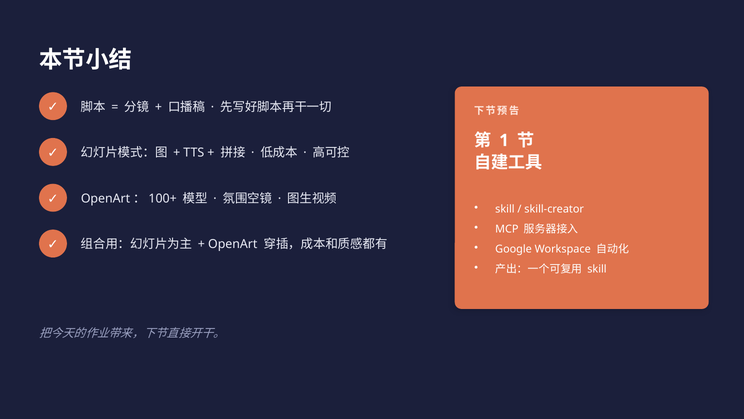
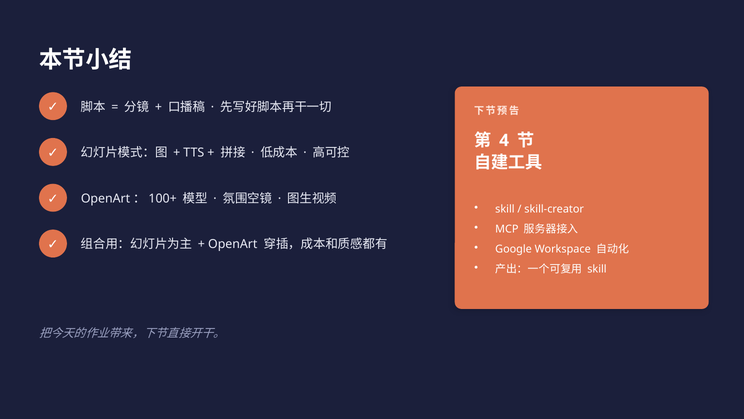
1: 1 -> 4
